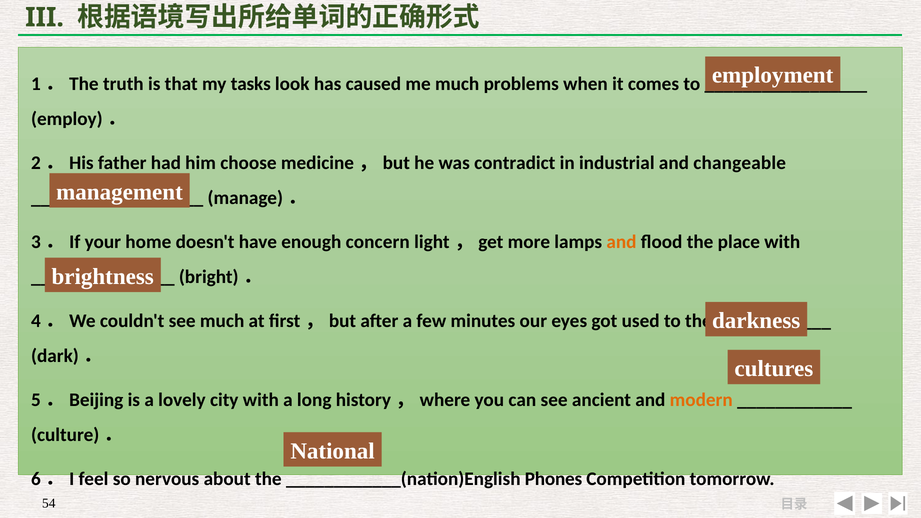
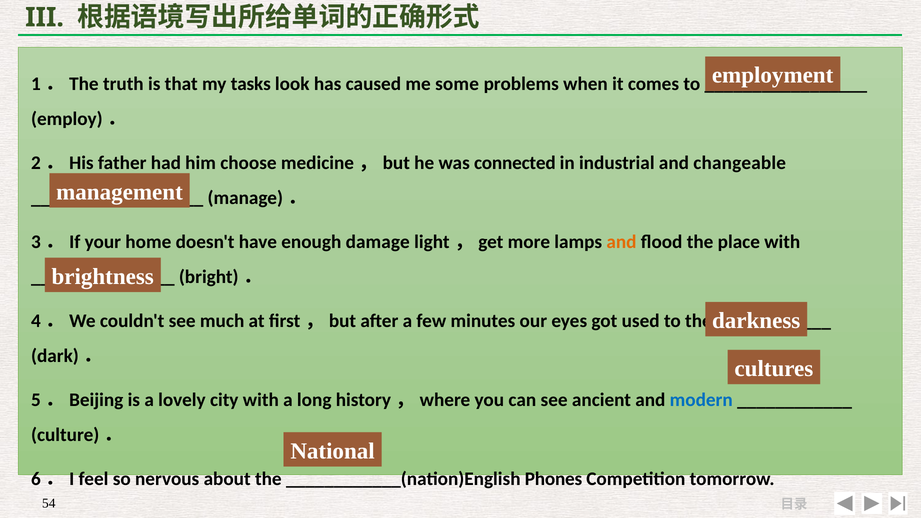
me much: much -> some
contradict: contradict -> connected
concern: concern -> damage
modern colour: orange -> blue
